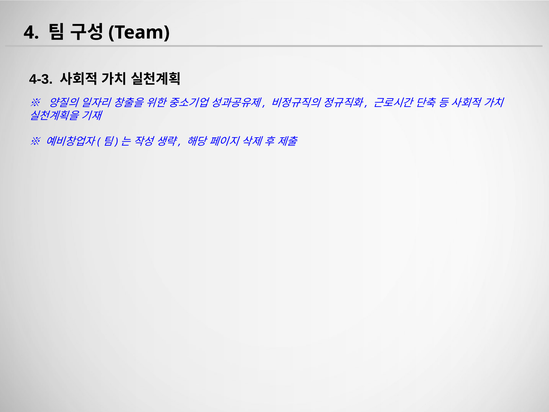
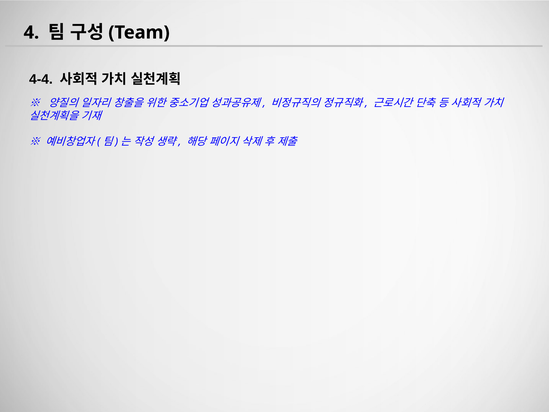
4-3: 4-3 -> 4-4
